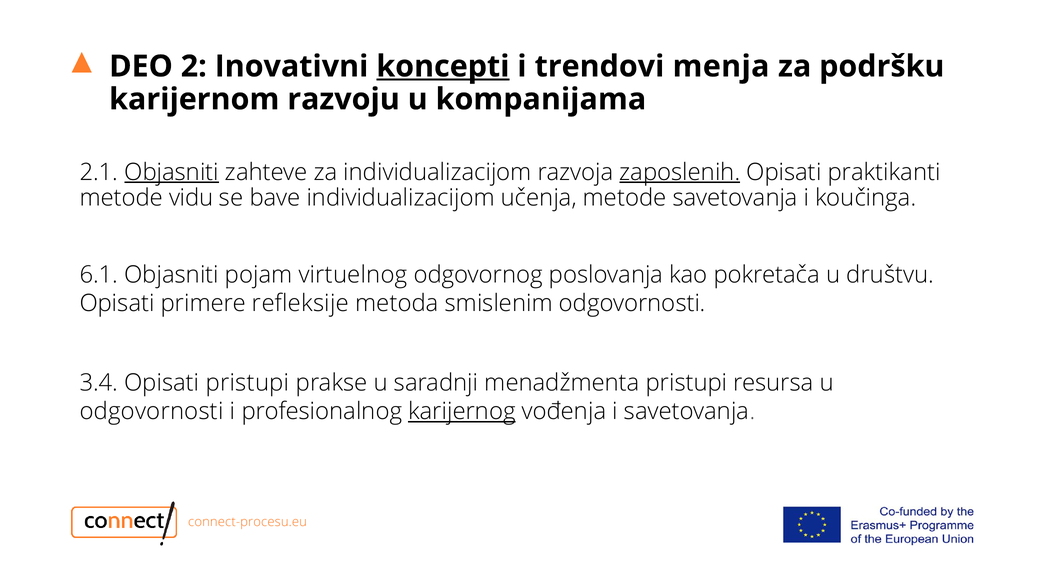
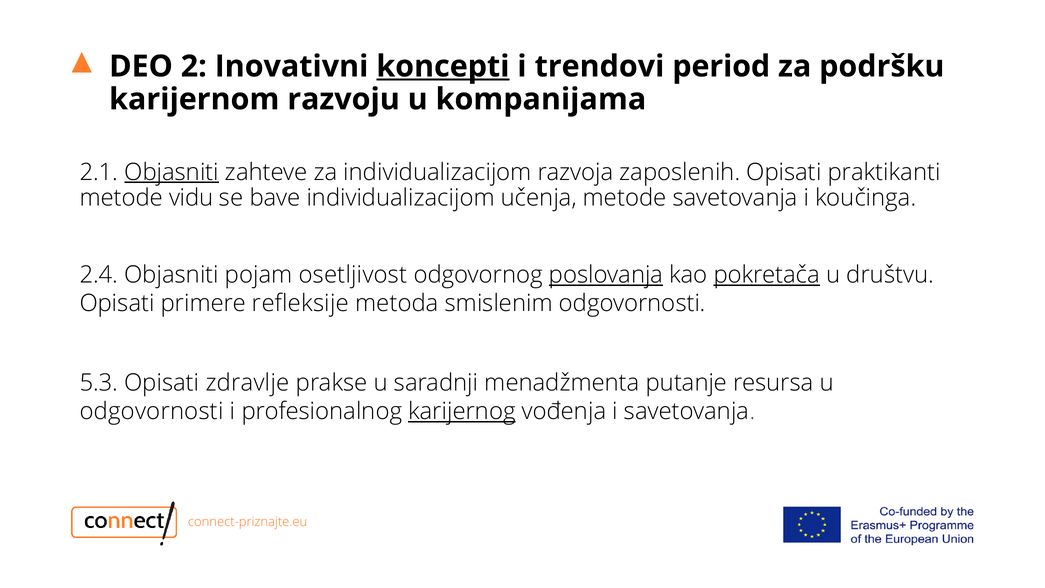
menja: menja -> period
zaposlenih underline: present -> none
6.1: 6.1 -> 2.4
virtuelnog: virtuelnog -> osetljivost
poslovanja underline: none -> present
pokretača underline: none -> present
3.4: 3.4 -> 5.3
Opisati pristupi: pristupi -> zdravlje
menadžmenta pristupi: pristupi -> putanje
connect-procesu.eu: connect-procesu.eu -> connect-priznajte.eu
